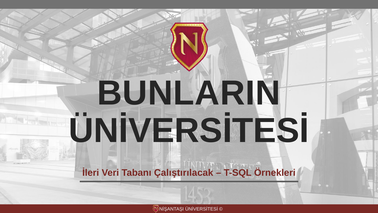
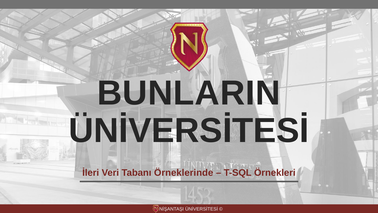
Çalıştırılacak: Çalıştırılacak -> Örneklerinde
